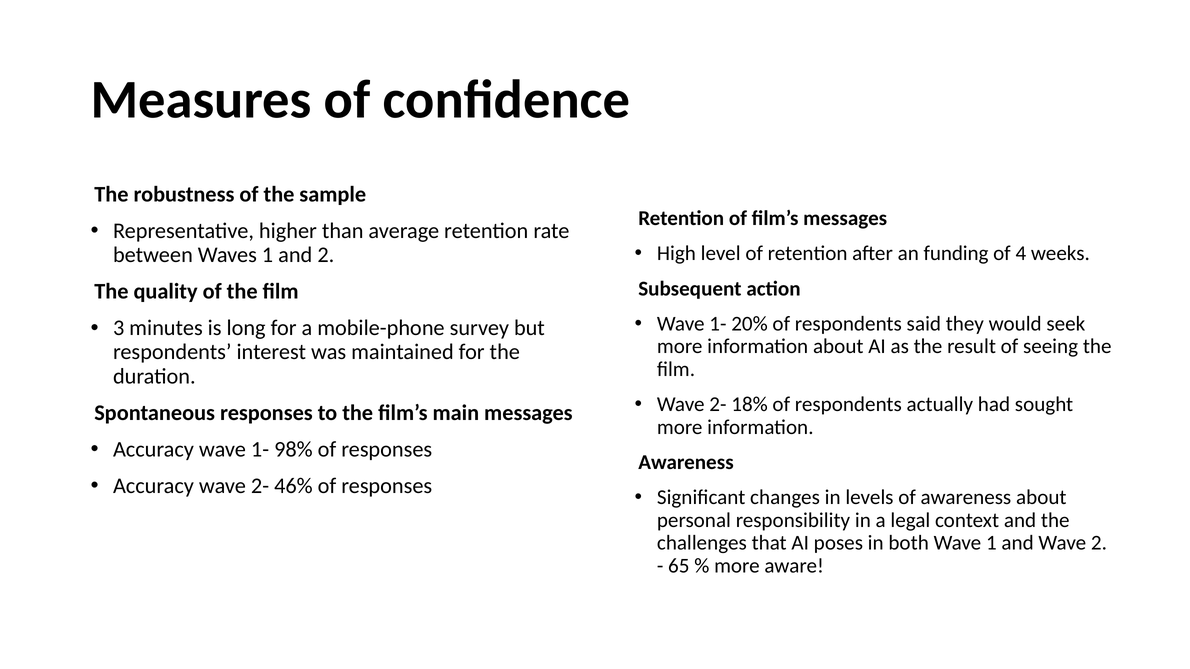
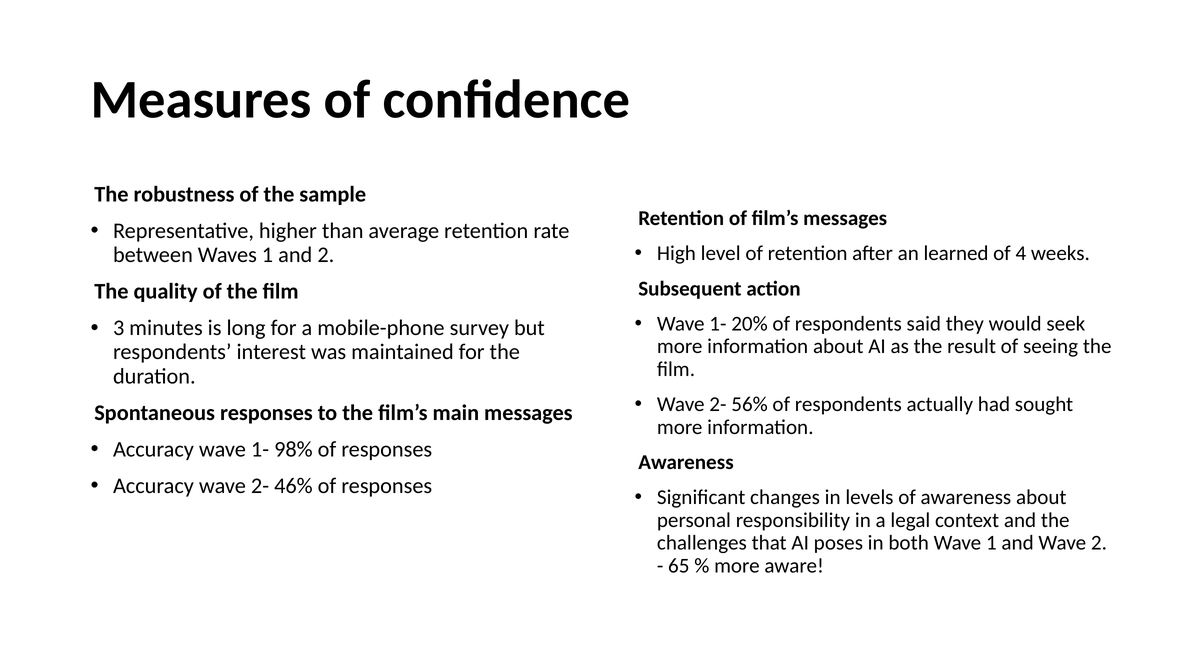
funding: funding -> learned
18%: 18% -> 56%
